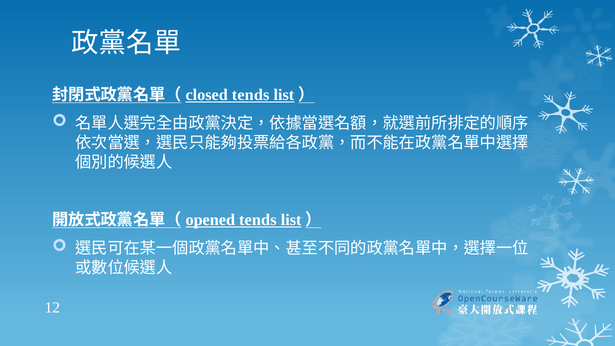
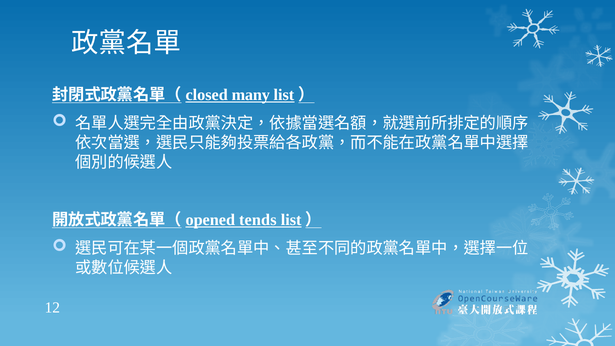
tends at (251, 95): tends -> many
